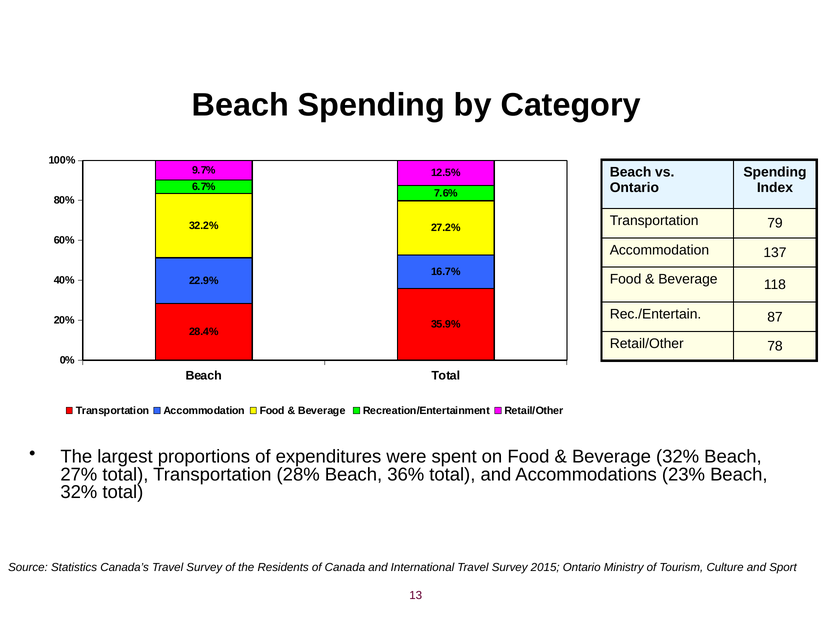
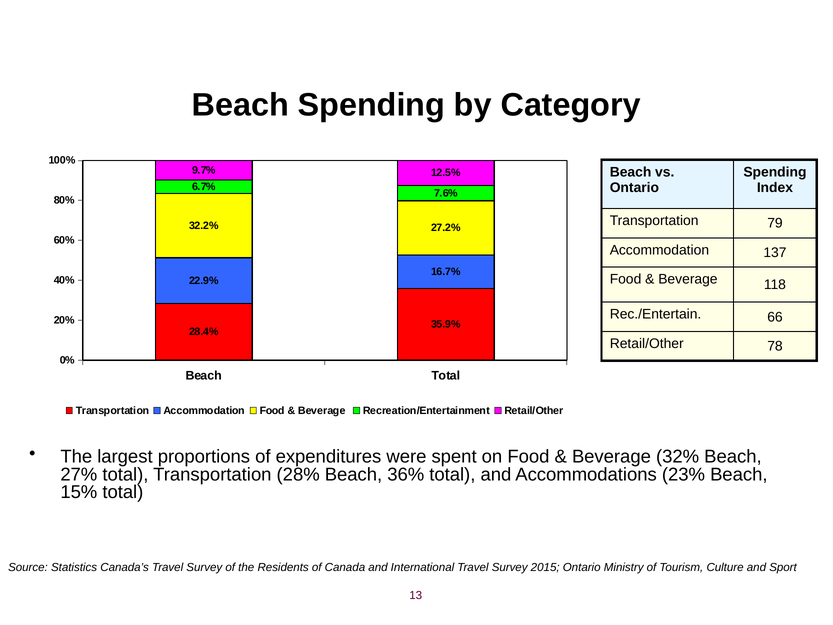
87: 87 -> 66
32% at (79, 492): 32% -> 15%
